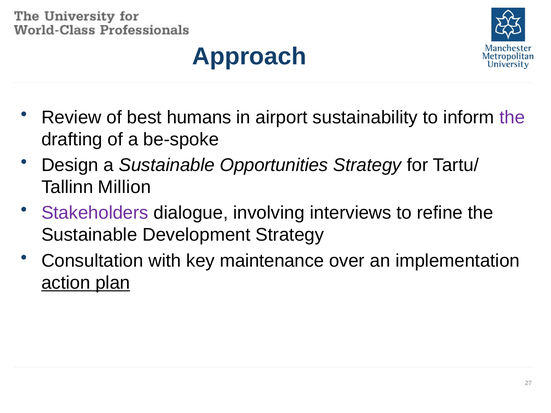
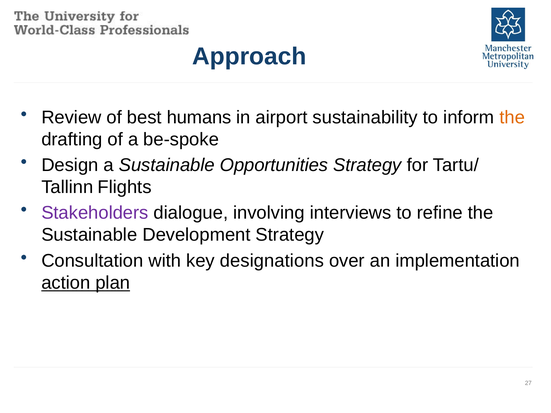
the at (512, 118) colour: purple -> orange
Million: Million -> Flights
maintenance: maintenance -> designations
